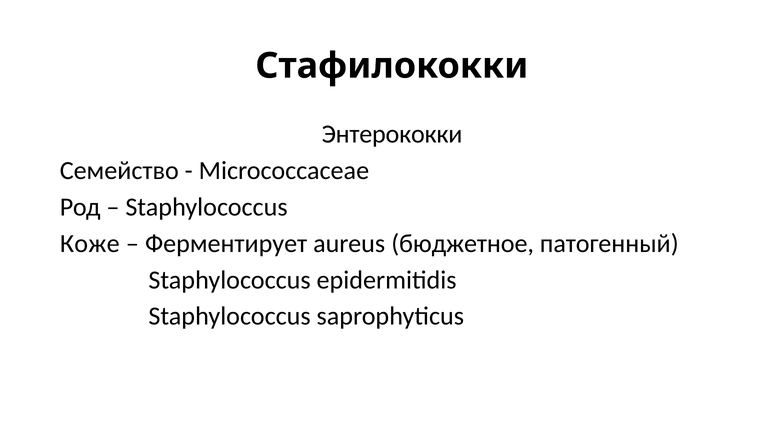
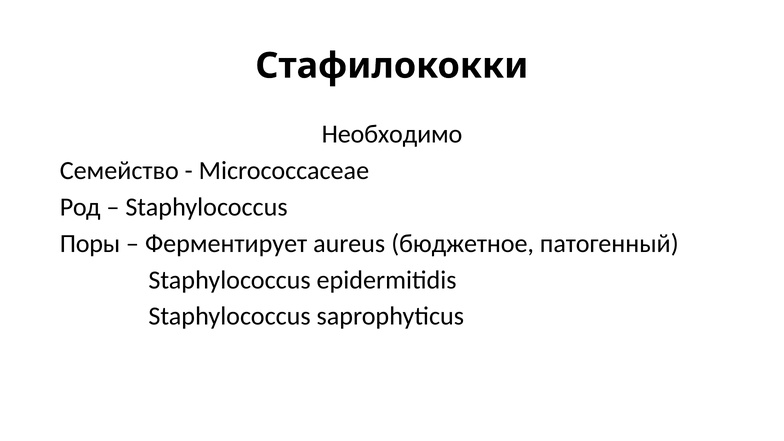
Энтерококки: Энтерококки -> Необходимо
Коже: Коже -> Поры
